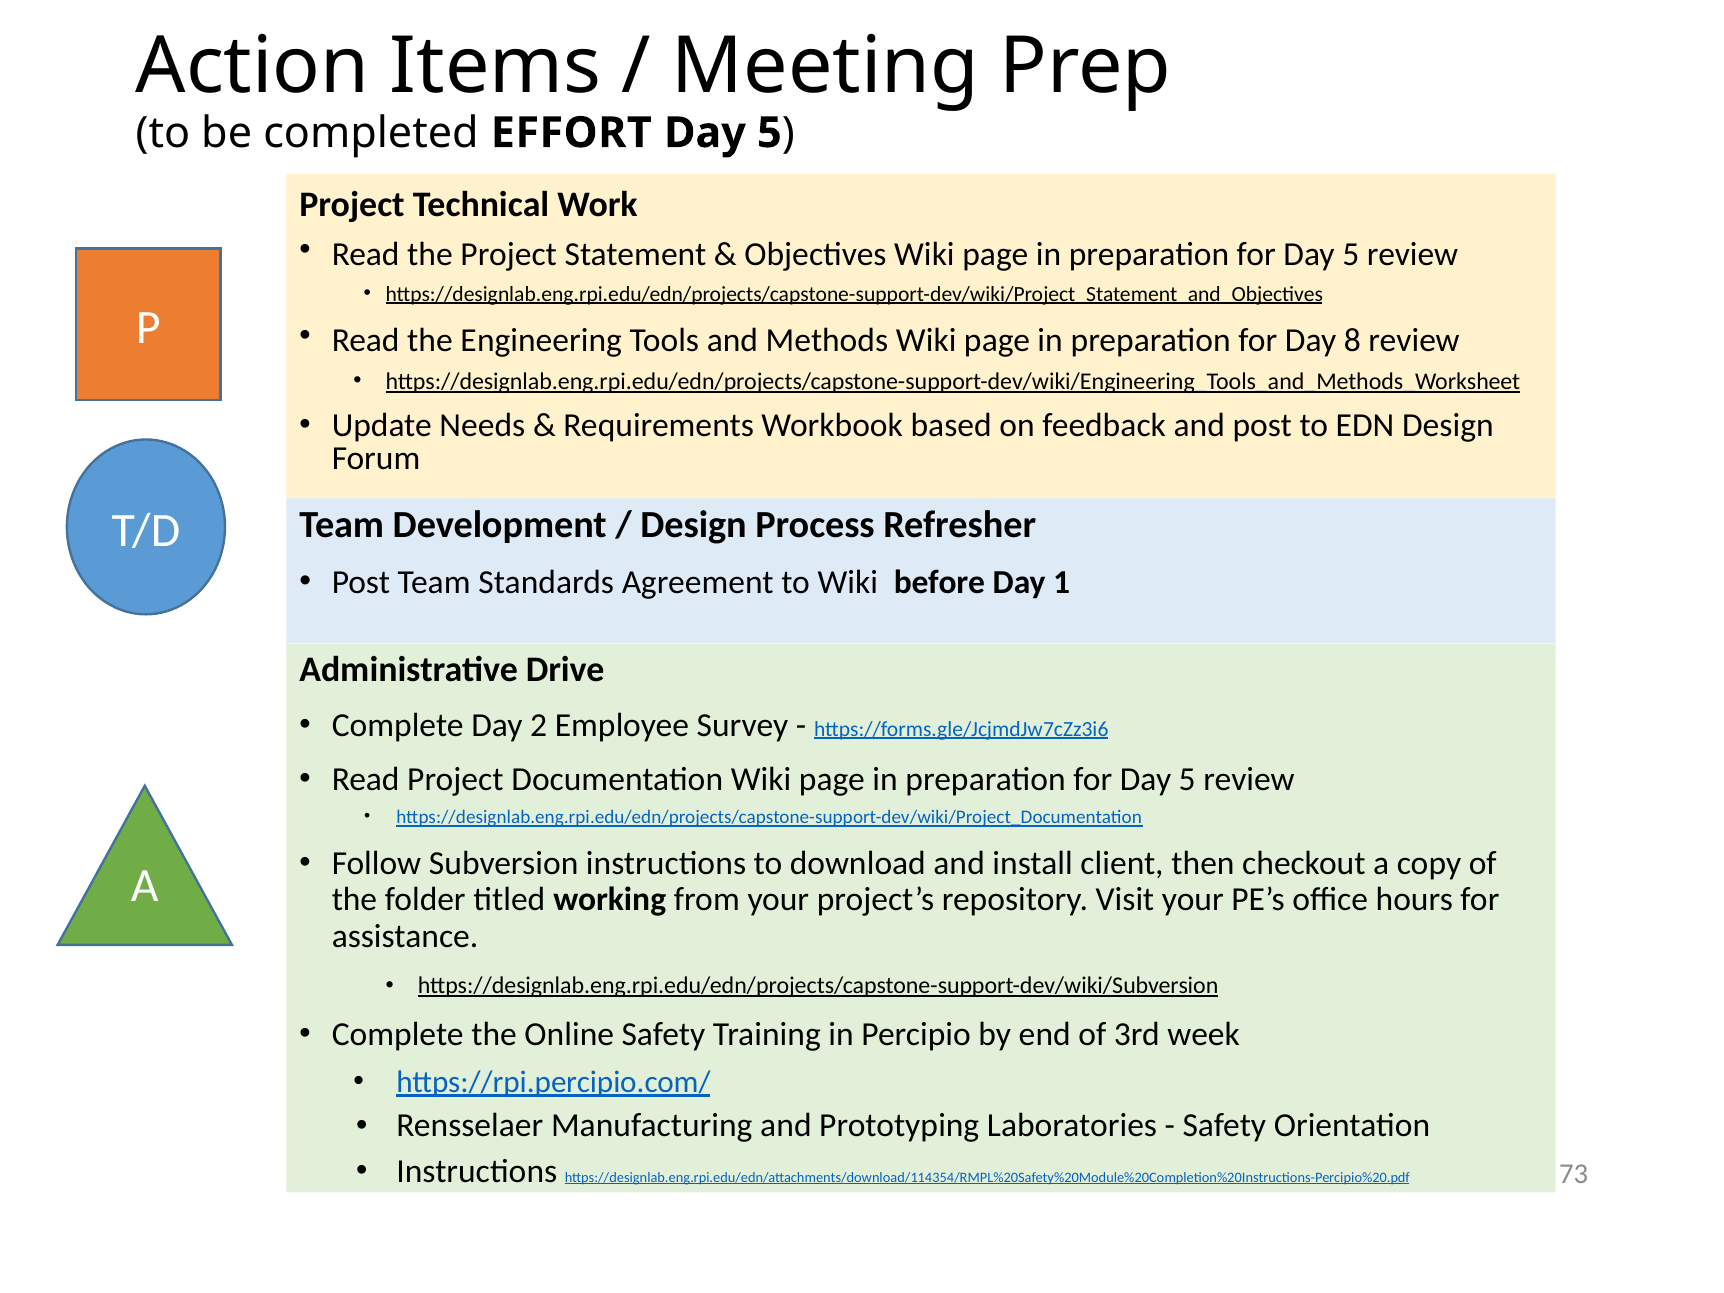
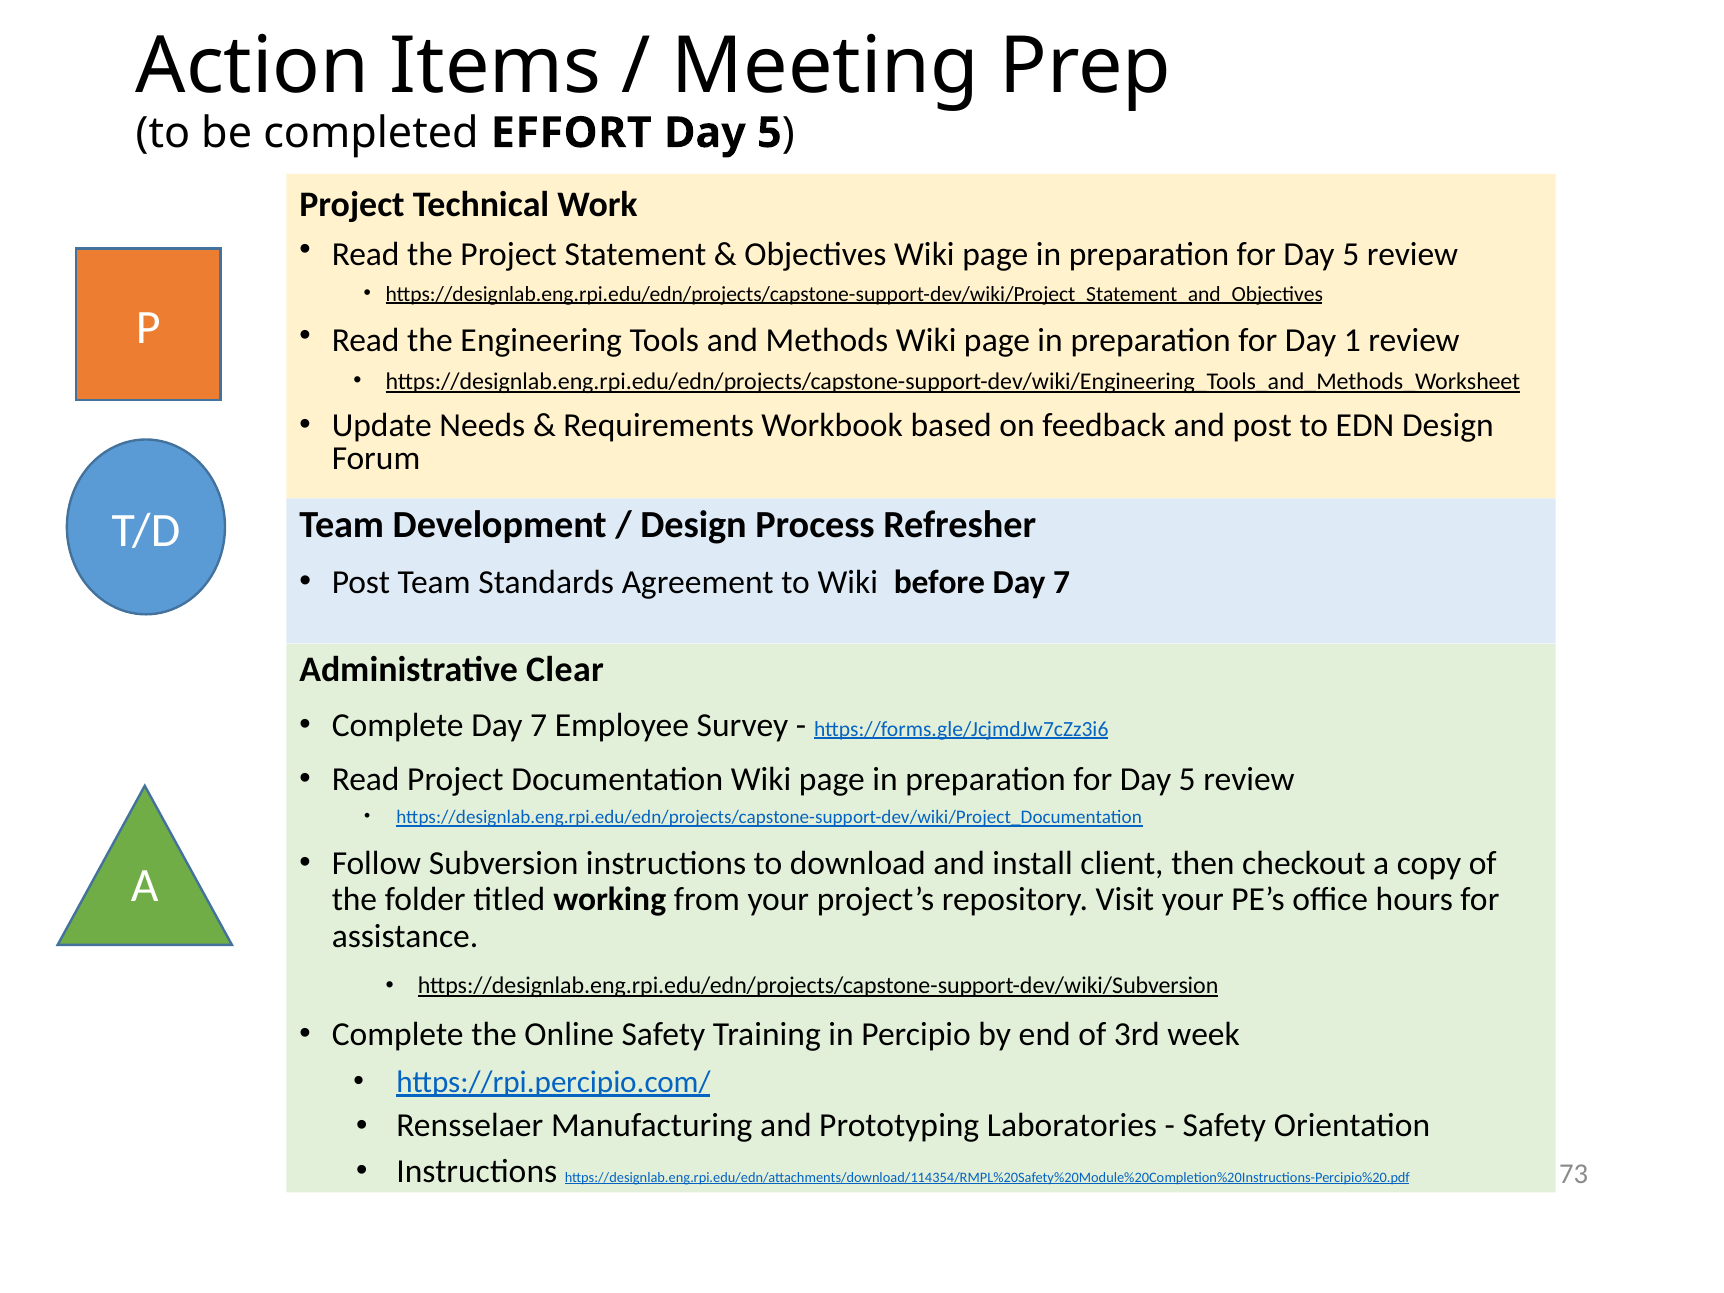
8: 8 -> 1
before Day 1: 1 -> 7
Drive: Drive -> Clear
Complete Day 2: 2 -> 7
